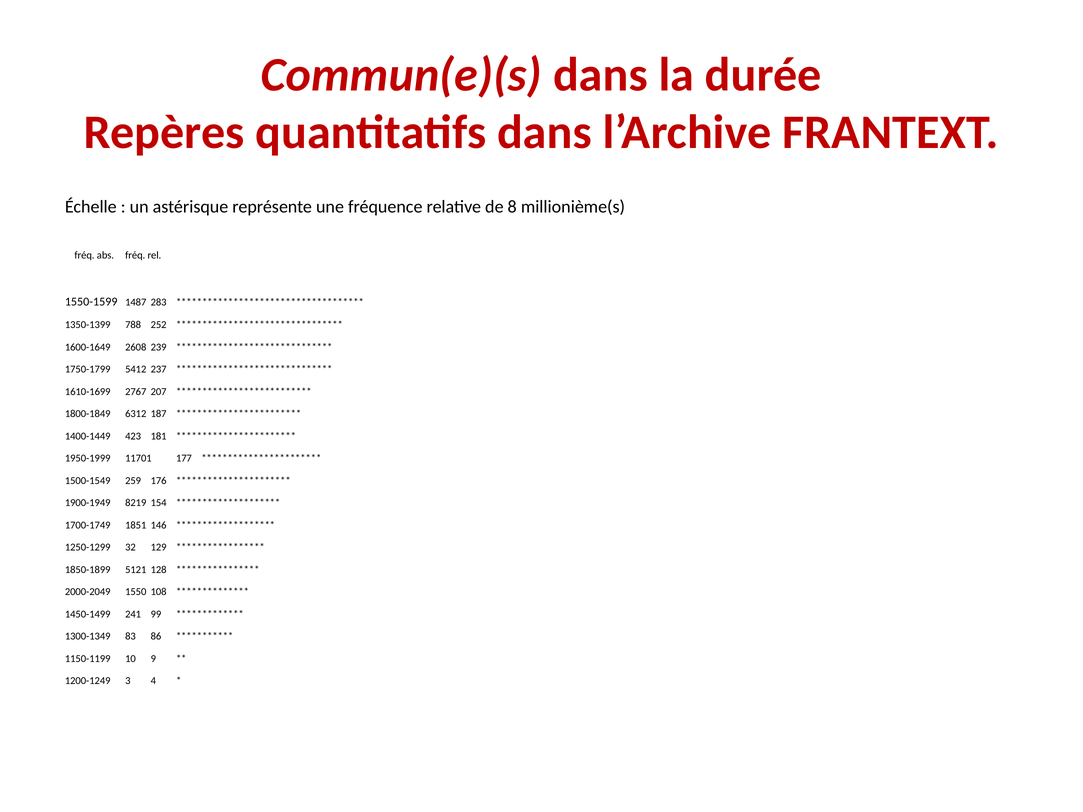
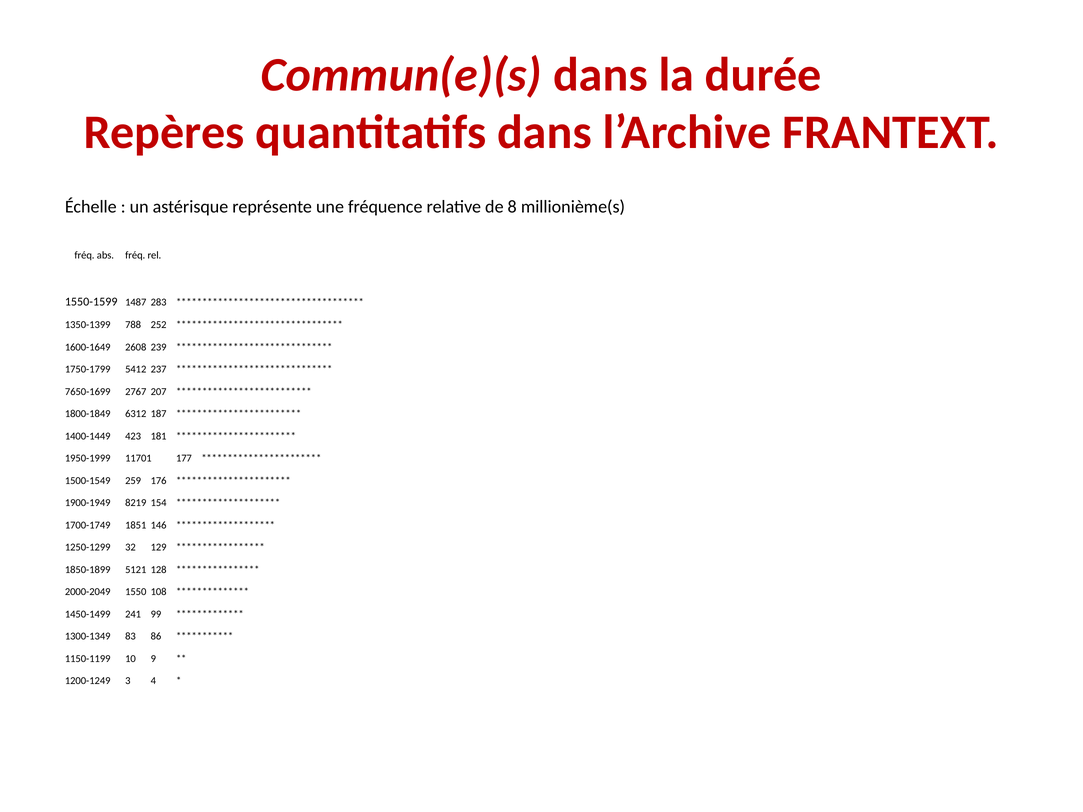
1610-1699: 1610-1699 -> 7650-1699
